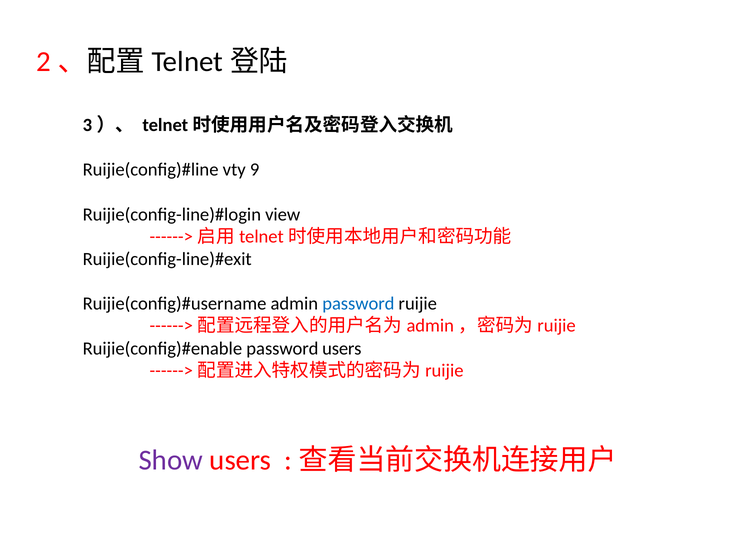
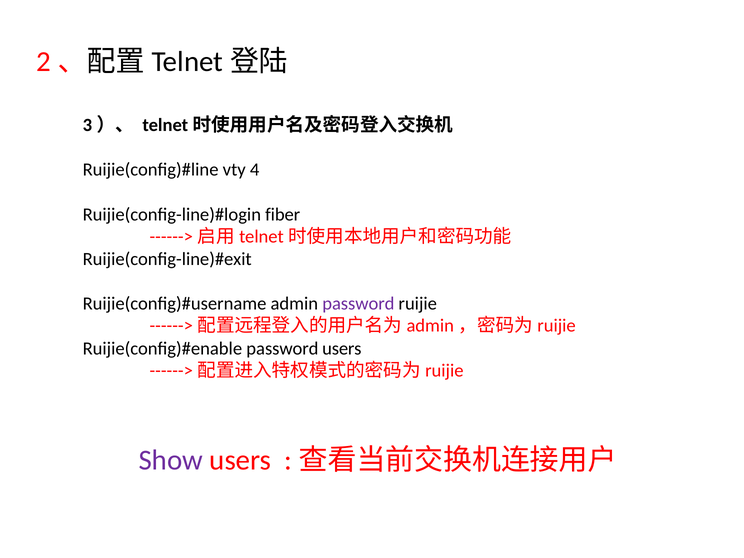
9: 9 -> 4
view: view -> fiber
password at (358, 304) colour: blue -> purple
